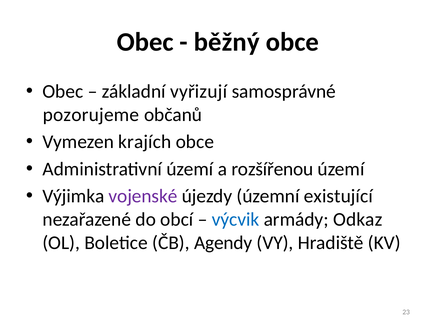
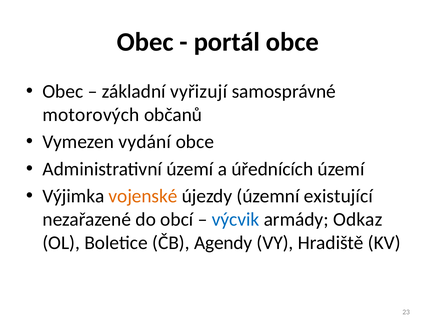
běžný: běžný -> portál
pozorujeme: pozorujeme -> motorových
krajích: krajích -> vydání
rozšířenou: rozšířenou -> úřednících
vojenské colour: purple -> orange
